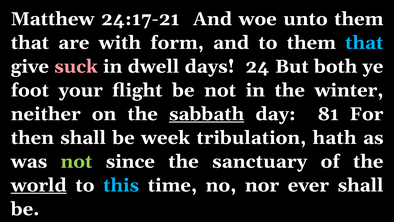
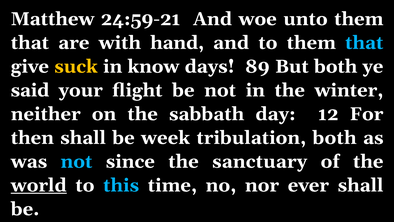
24:17-21: 24:17-21 -> 24:59-21
form: form -> hand
suck colour: pink -> yellow
dwell: dwell -> know
24: 24 -> 89
foot: foot -> said
sabbath underline: present -> none
81: 81 -> 12
tribulation hath: hath -> both
not at (76, 161) colour: light green -> light blue
